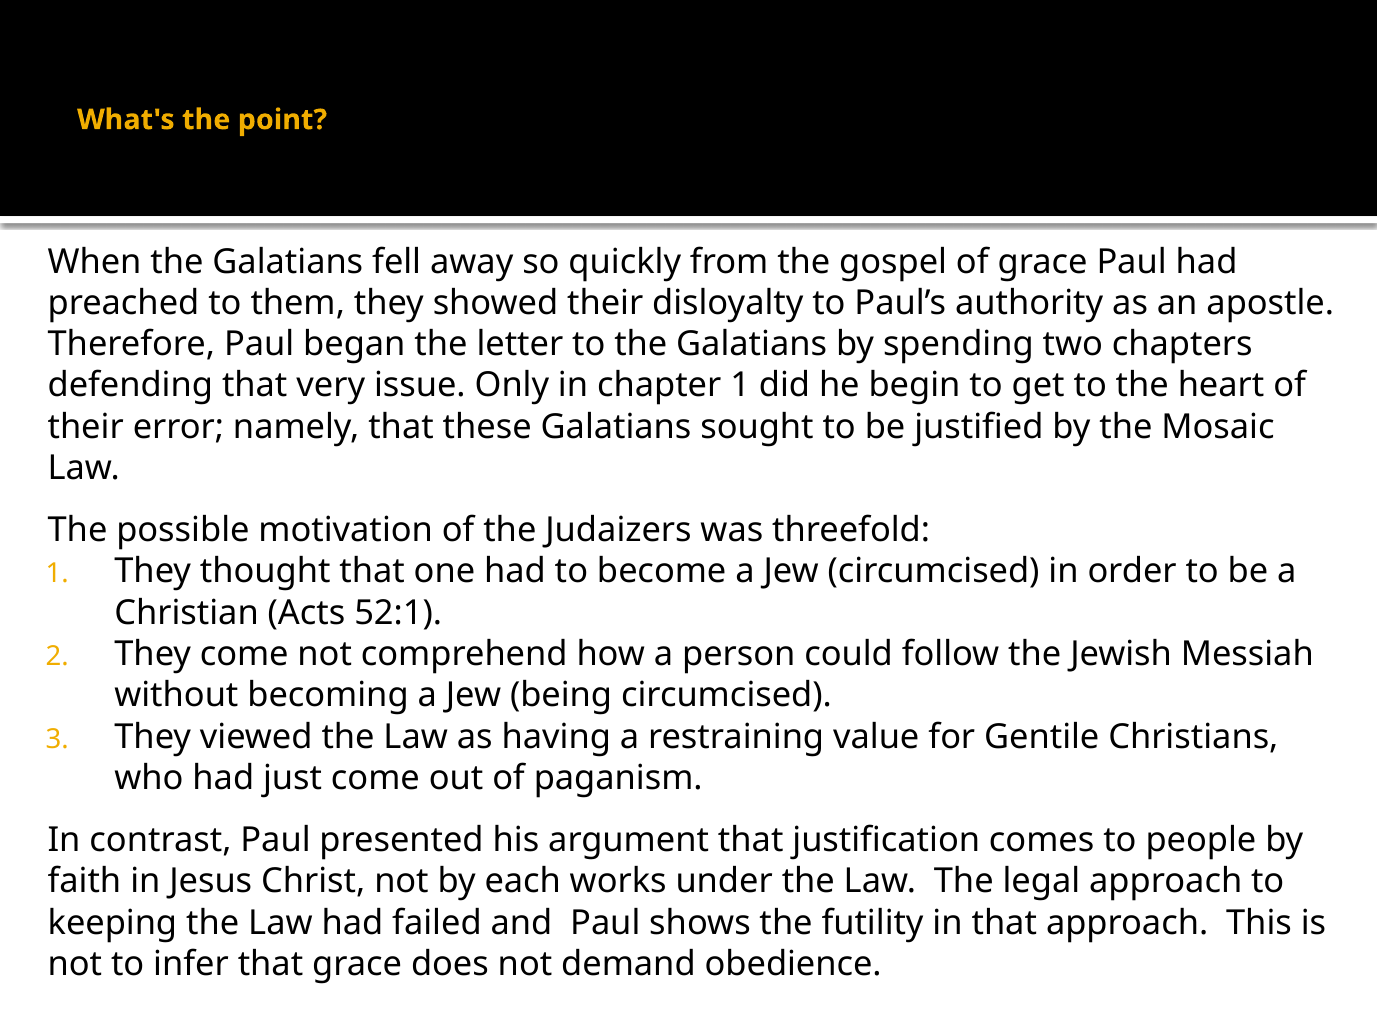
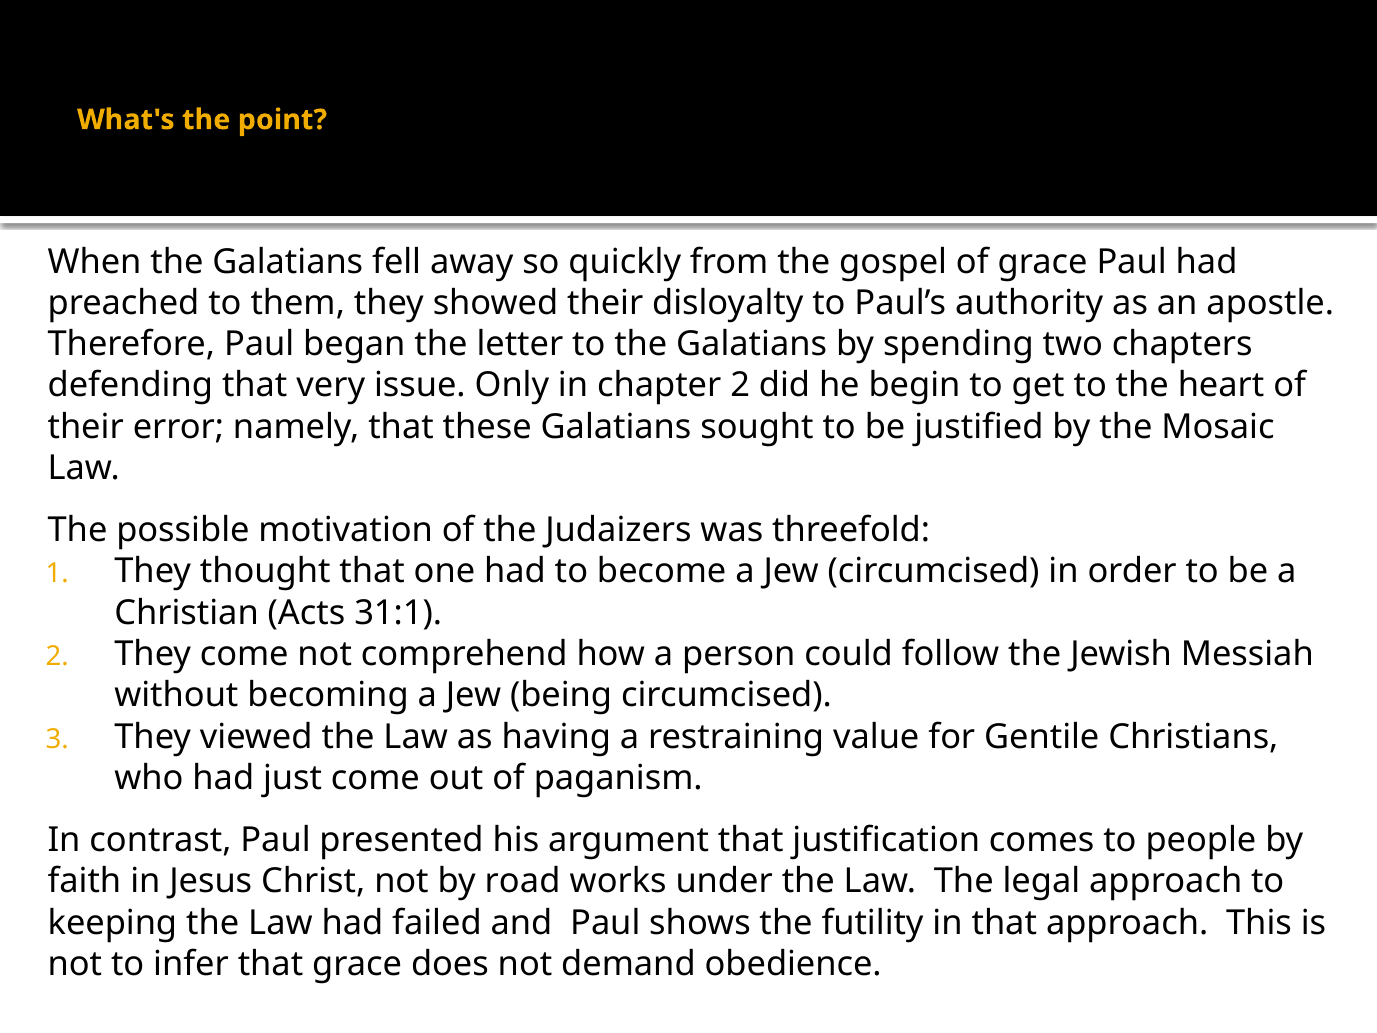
chapter 1: 1 -> 2
52:1: 52:1 -> 31:1
each: each -> road
